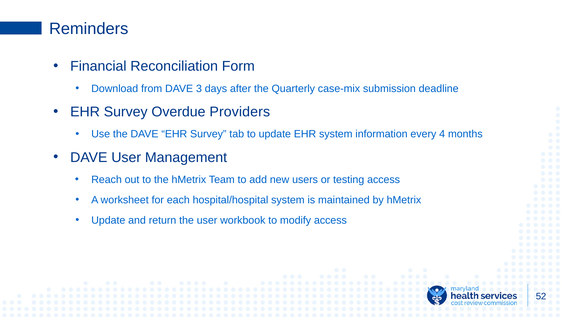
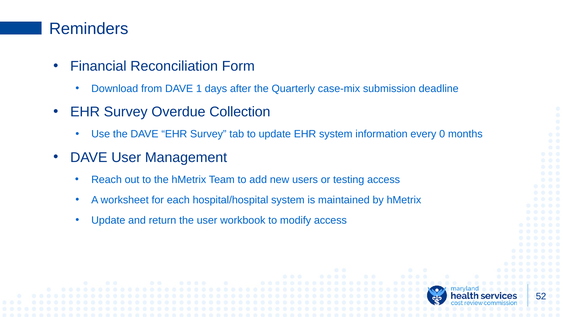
3: 3 -> 1
Providers: Providers -> Collection
4: 4 -> 0
